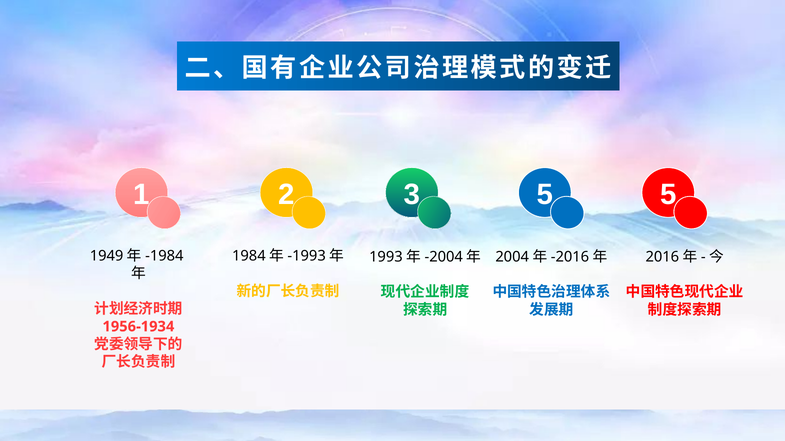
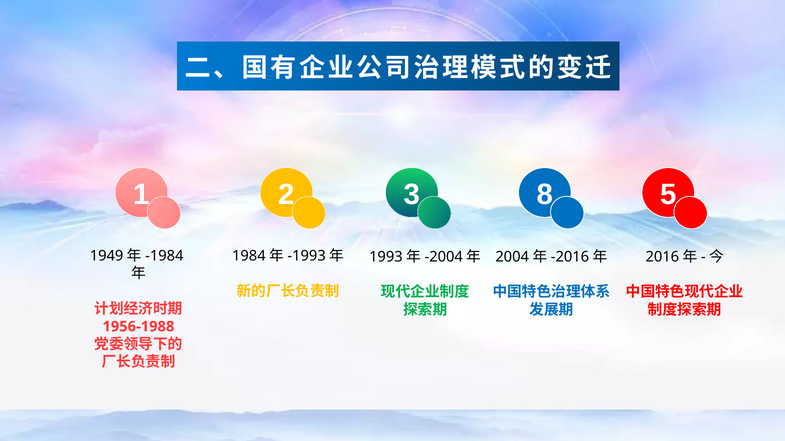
5 at (545, 195): 5 -> 8
1956-1934: 1956-1934 -> 1956-1988
